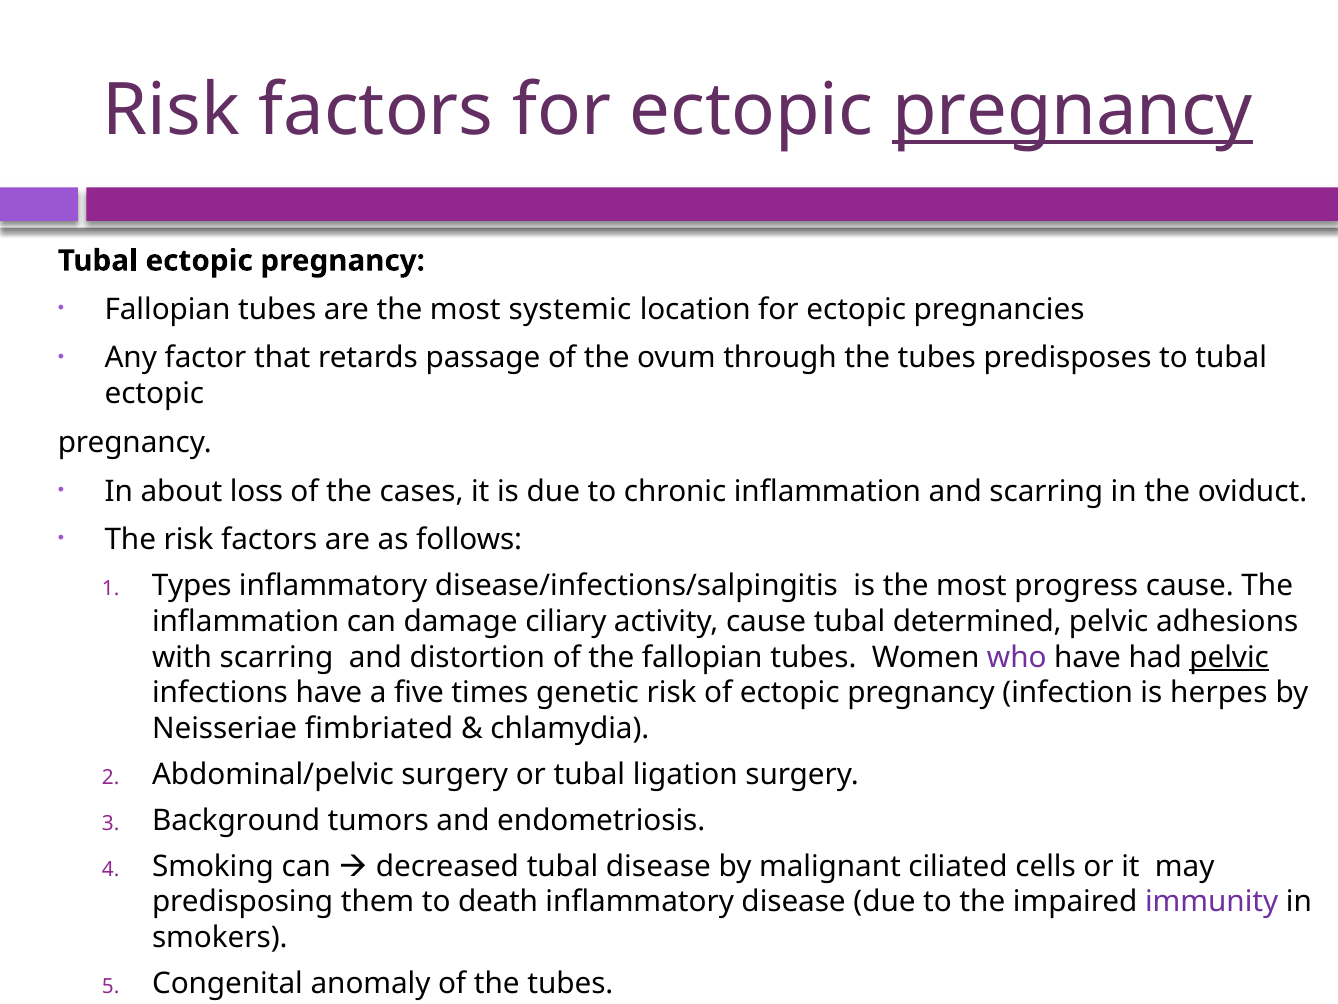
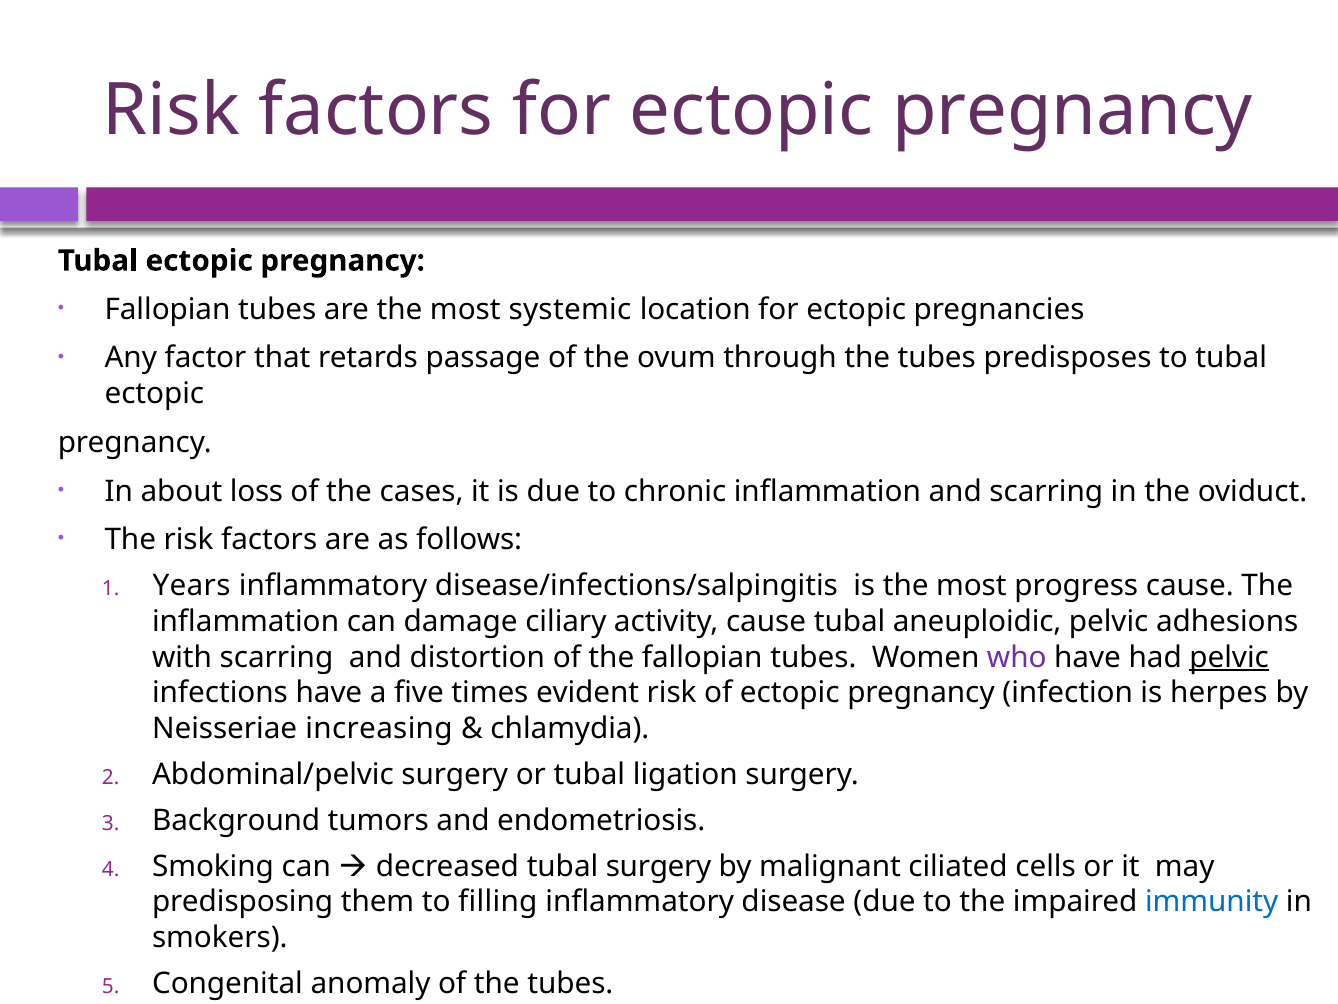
pregnancy at (1072, 111) underline: present -> none
Types: Types -> Years
determined: determined -> aneuploidic
genetic: genetic -> evident
fimbriated: fimbriated -> increasing
tubal disease: disease -> surgery
death: death -> filling
immunity colour: purple -> blue
